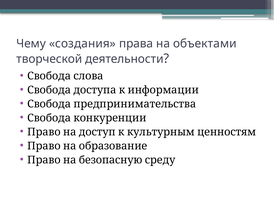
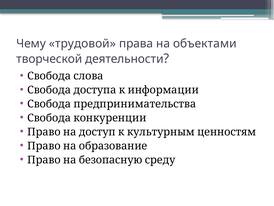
создания: создания -> трудовой
